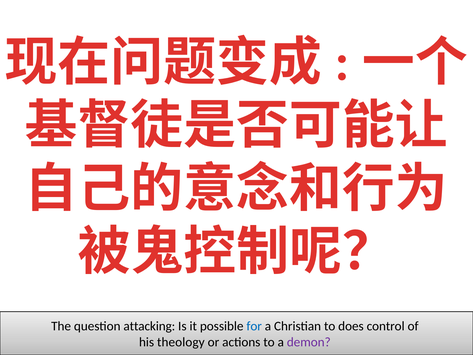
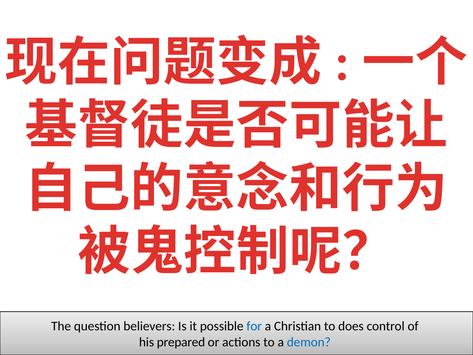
attacking: attacking -> believers
theology: theology -> prepared
demon colour: purple -> blue
